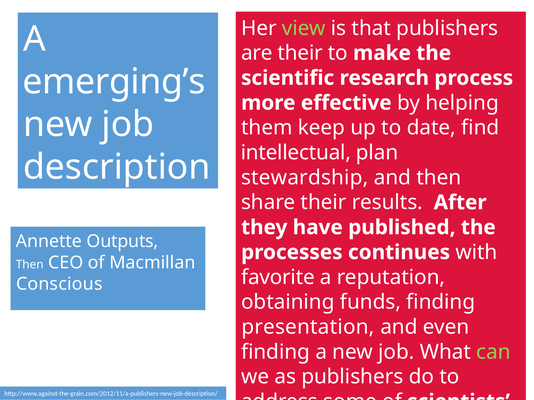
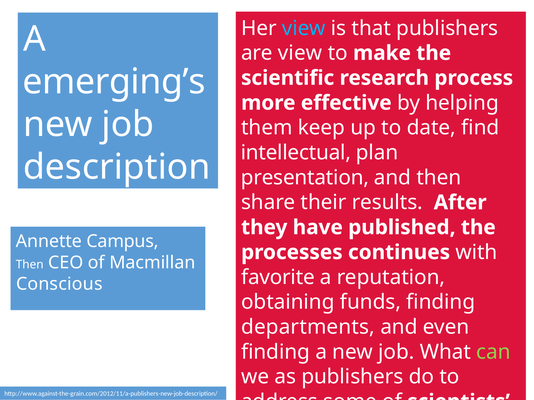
view at (304, 28) colour: light green -> light blue
are their: their -> view
stewardship: stewardship -> presentation
Outputs: Outputs -> Campus
presentation: presentation -> departments
